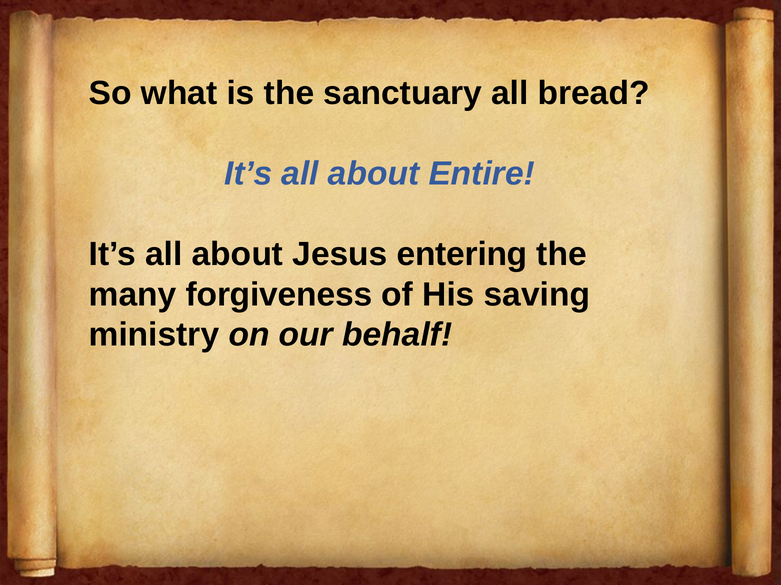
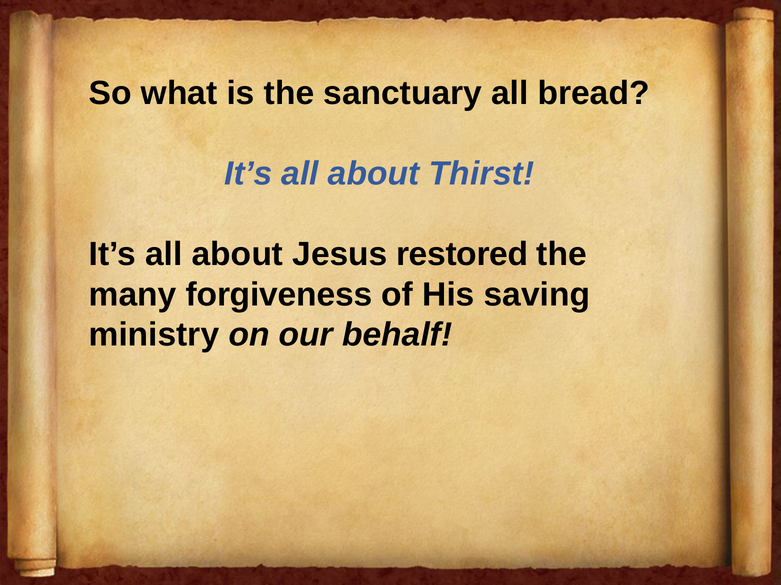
Entire: Entire -> Thirst
entering: entering -> restored
